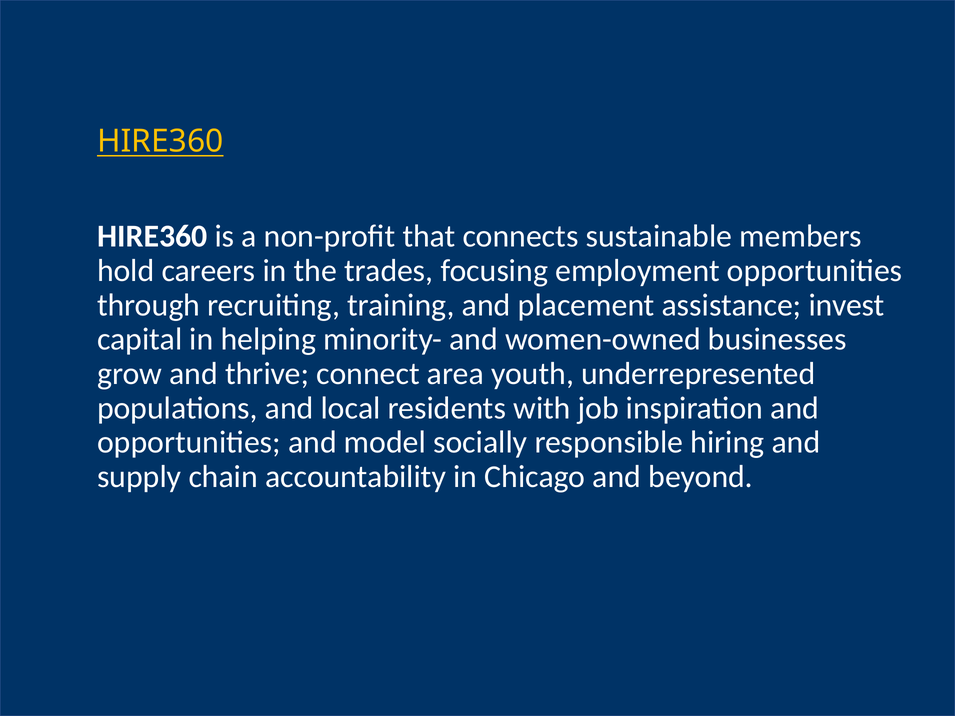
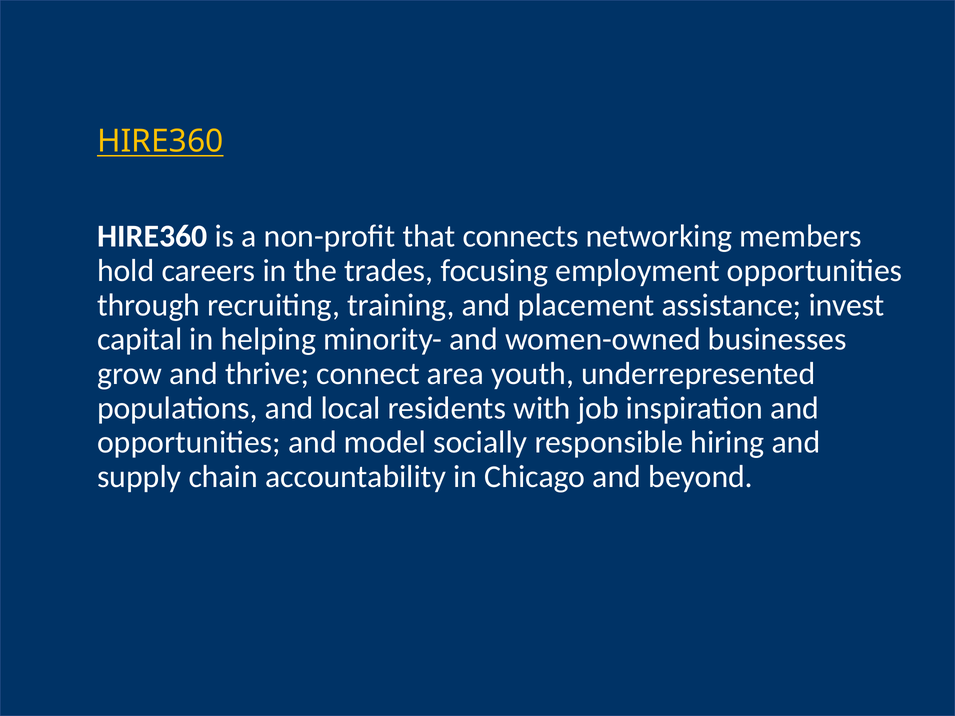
sustainable: sustainable -> networking
